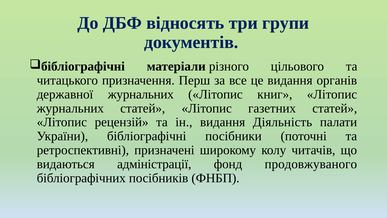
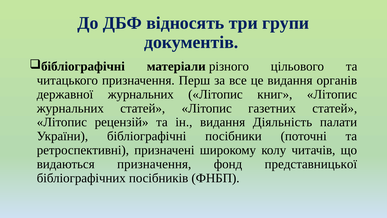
видаються адміністрації: адміністрації -> призначення
продовжуваного: продовжуваного -> представницької
